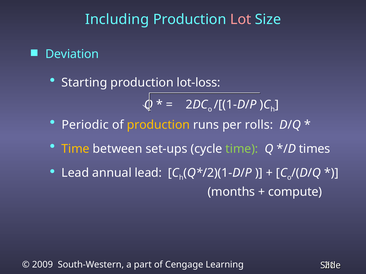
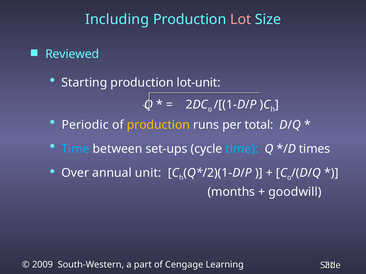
Deviation: Deviation -> Reviewed
lot-loss: lot-loss -> lot-unit
rolls: rolls -> total
Time at (75, 149) colour: yellow -> light blue
time at (242, 149) colour: light green -> light blue
Lead at (75, 173): Lead -> Over
annual lead: lead -> unit
compute: compute -> goodwill
